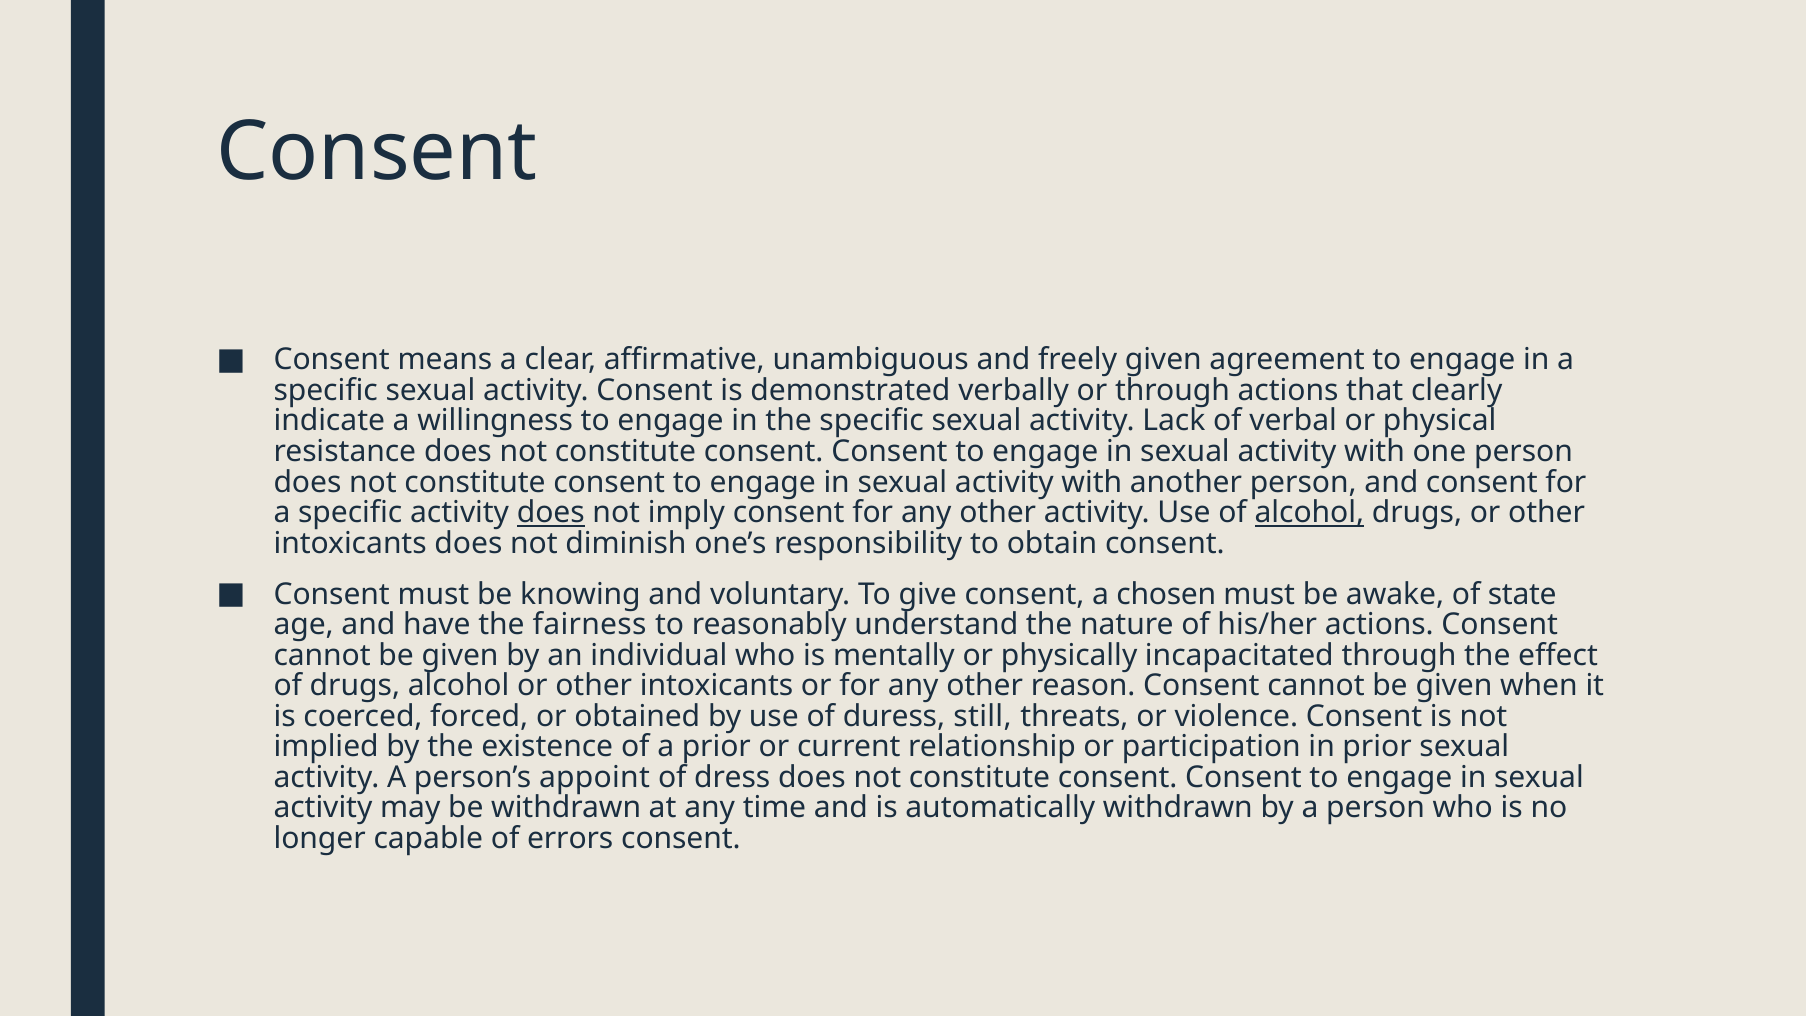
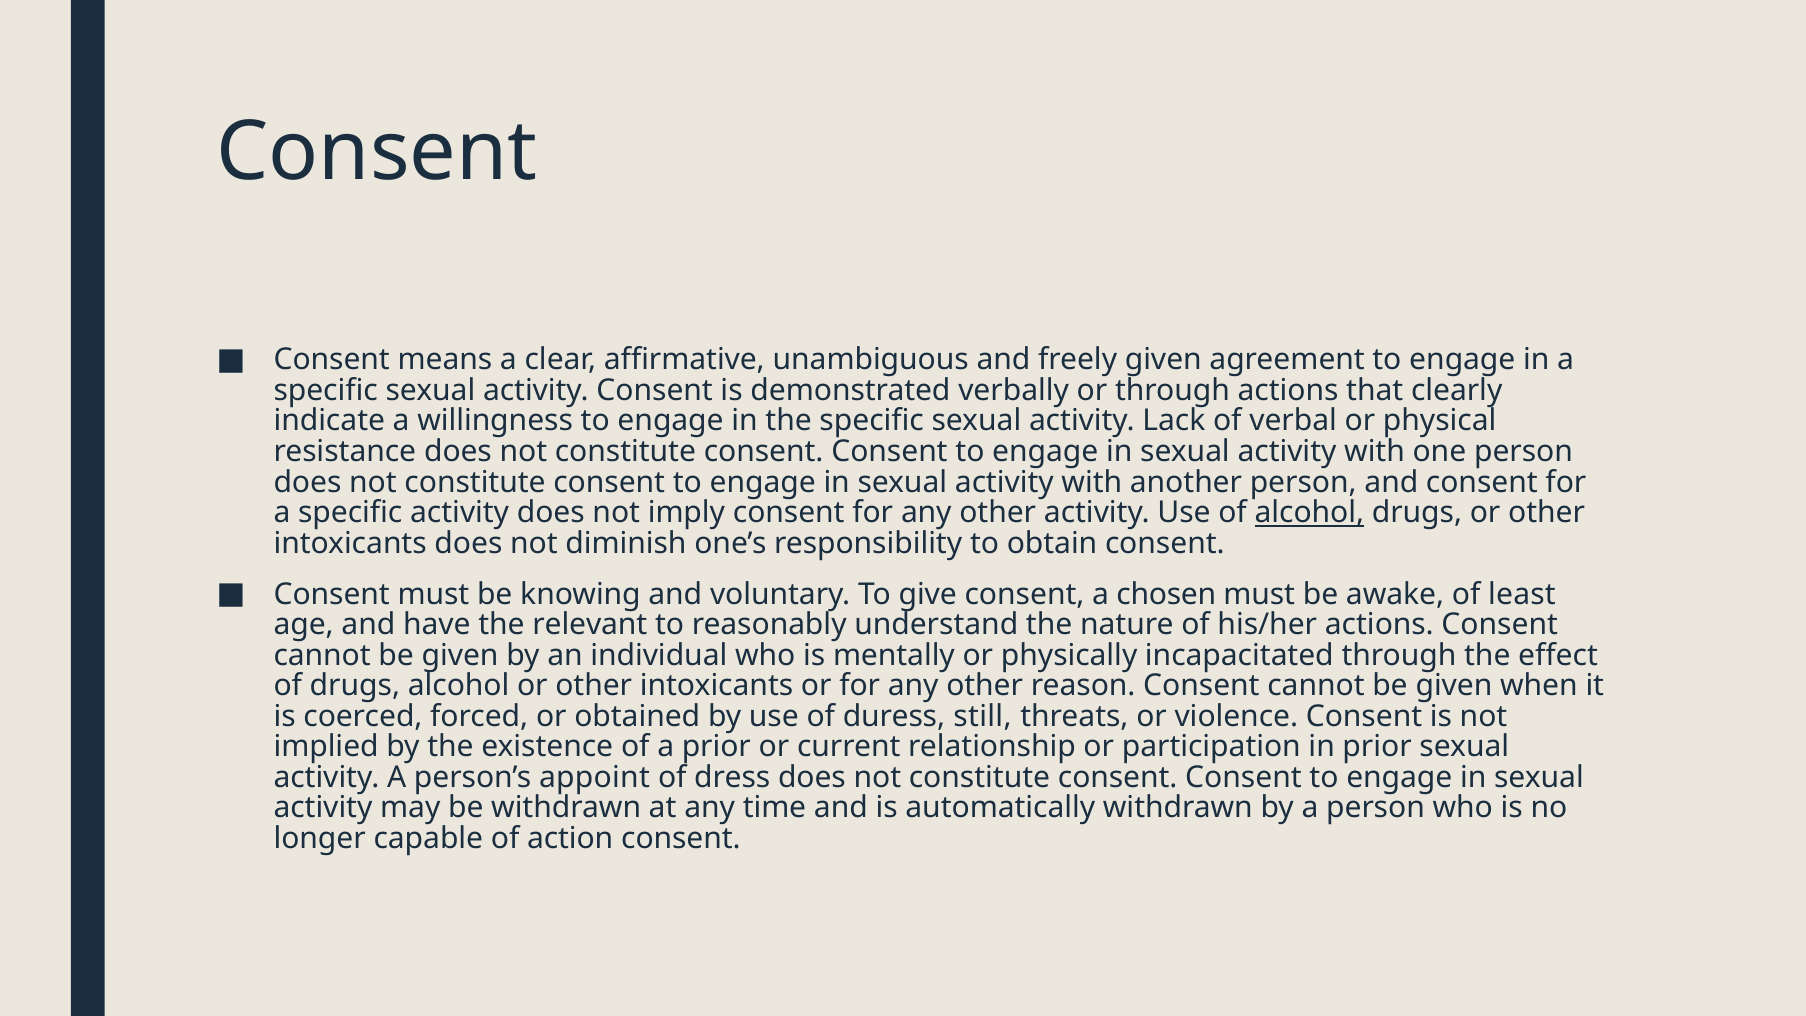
does at (551, 513) underline: present -> none
state: state -> least
fairness: fairness -> relevant
errors: errors -> action
